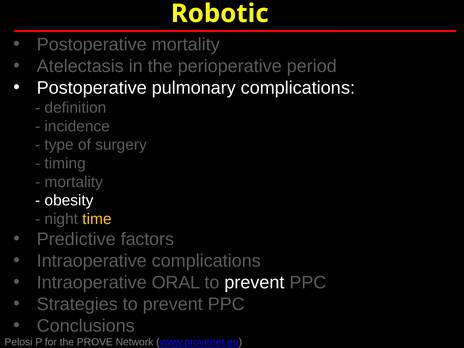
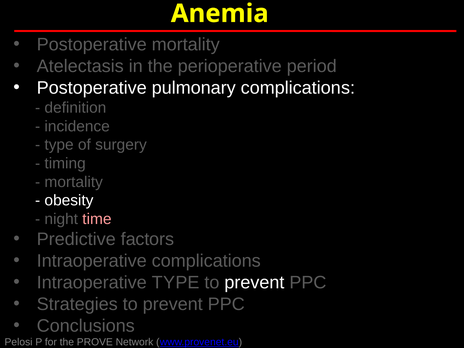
Robotic: Robotic -> Anemia
time colour: yellow -> pink
Intraoperative ORAL: ORAL -> TYPE
